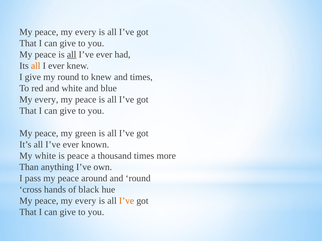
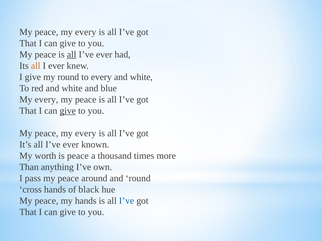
to knew: knew -> every
times at (141, 77): times -> white
give at (68, 111) underline: none -> present
green at (86, 133): green -> every
My white: white -> worth
every at (86, 201): every -> hands
I’ve at (127, 201) colour: orange -> blue
